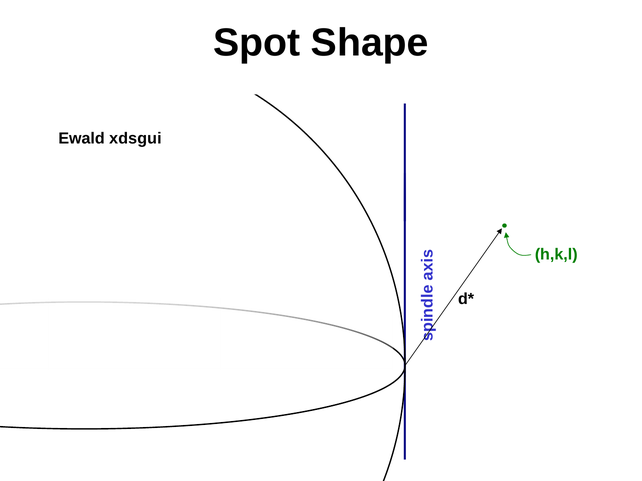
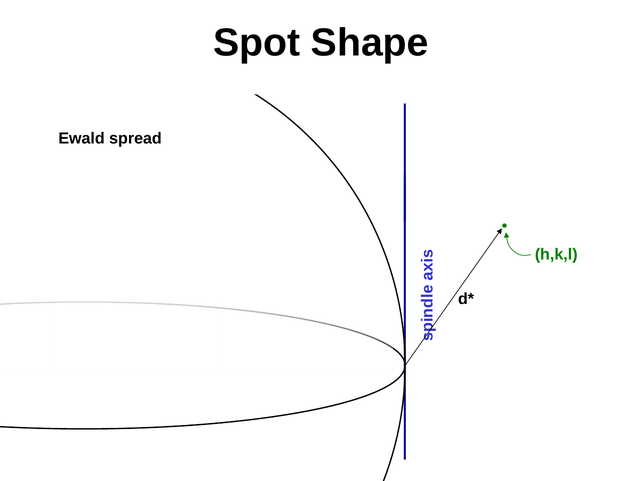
xdsgui: xdsgui -> spread
